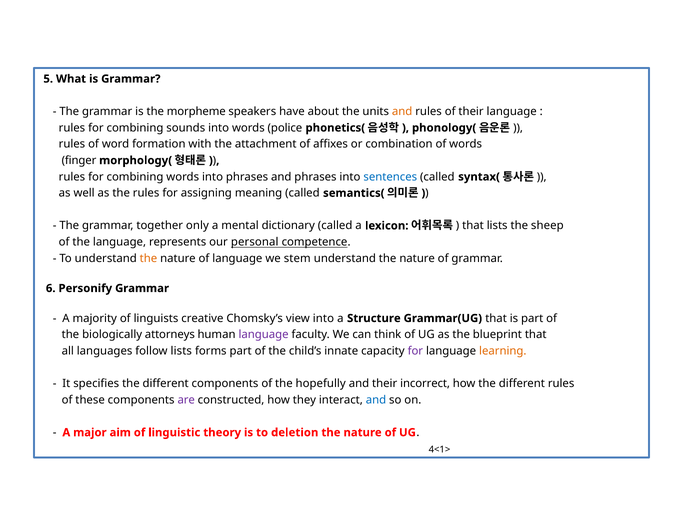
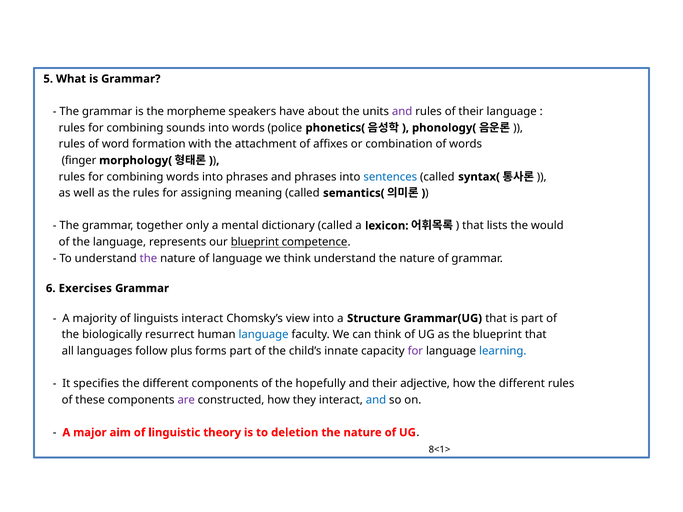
and at (402, 112) colour: orange -> purple
sheep: sheep -> would
our personal: personal -> blueprint
the at (149, 258) colour: orange -> purple
we stem: stem -> think
Personify: Personify -> Exercises
linguists creative: creative -> interact
attorneys: attorneys -> resurrect
language at (264, 335) colour: purple -> blue
follow lists: lists -> plus
learning colour: orange -> blue
incorrect: incorrect -> adjective
4<1>: 4<1> -> 8<1>
